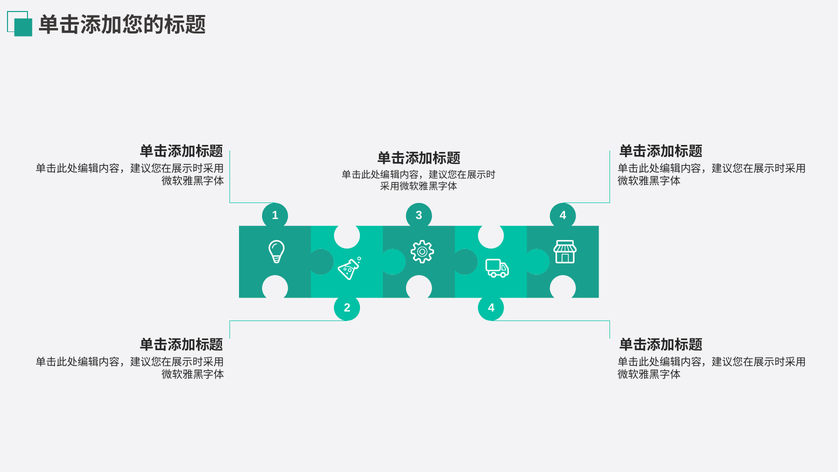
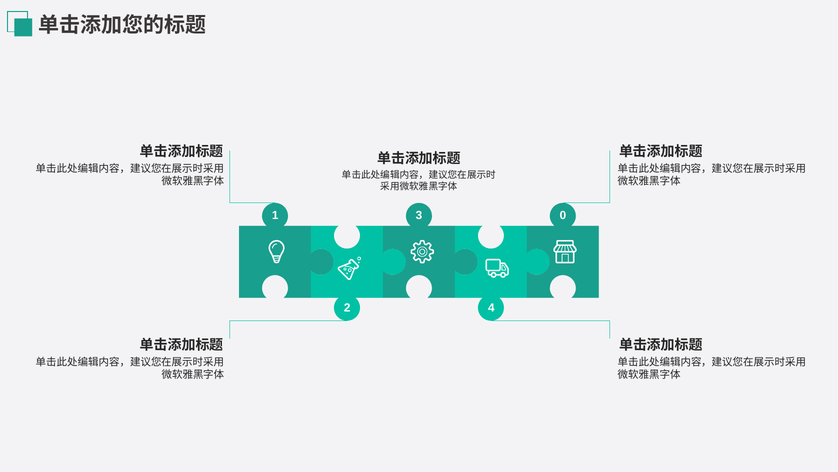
1 4: 4 -> 0
